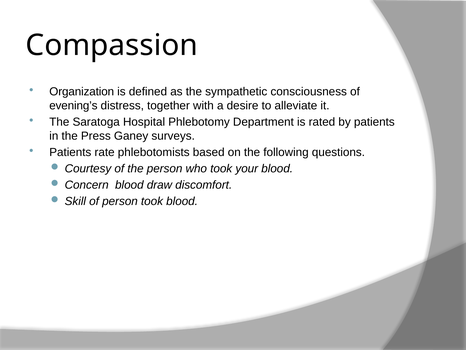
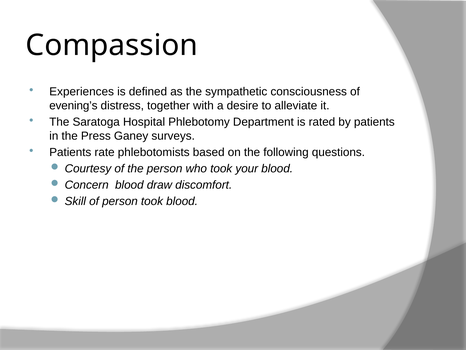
Organization: Organization -> Experiences
